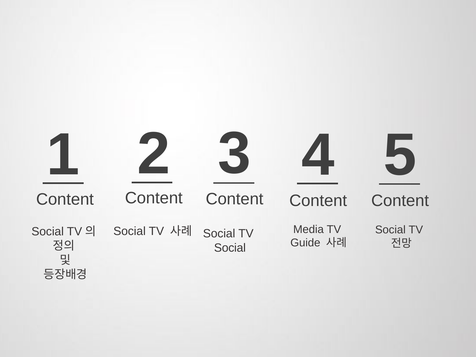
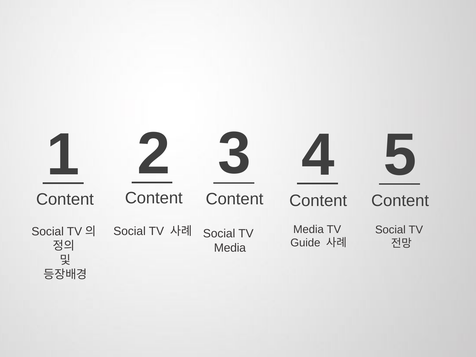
Social at (230, 248): Social -> Media
